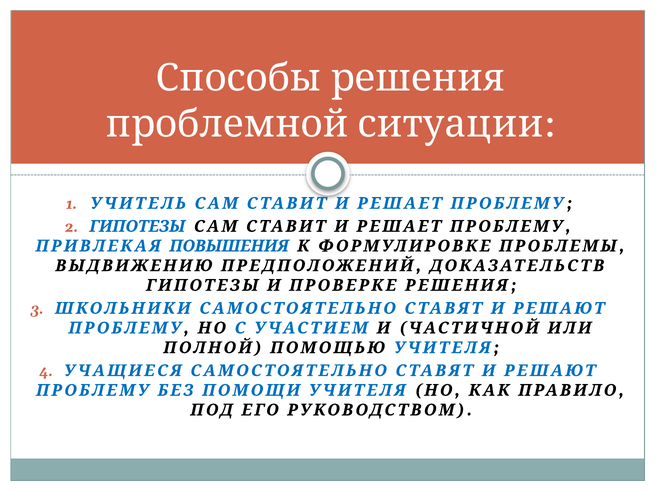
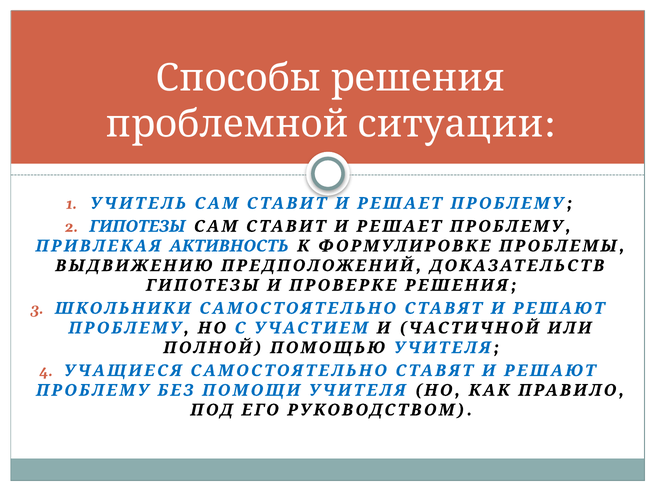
ПОВЫШЕНИЯ: ПОВЫШЕНИЯ -> АКТИВНОСТЬ
